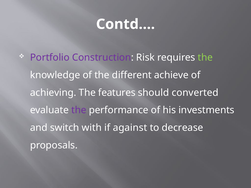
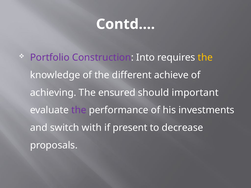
Risk: Risk -> Into
the at (205, 58) colour: light green -> yellow
features: features -> ensured
converted: converted -> important
against: against -> present
